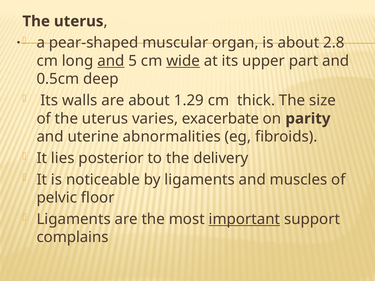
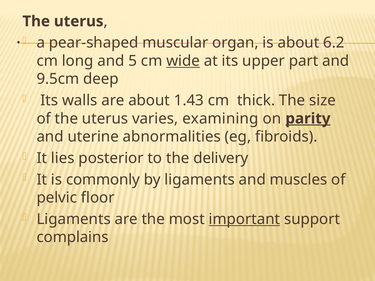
2.8: 2.8 -> 6.2
and at (111, 61) underline: present -> none
0.5cm: 0.5cm -> 9.5cm
1.29: 1.29 -> 1.43
exacerbate: exacerbate -> examining
parity underline: none -> present
noticeable: noticeable -> commonly
